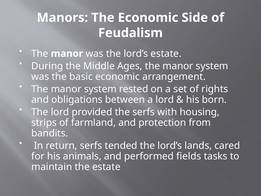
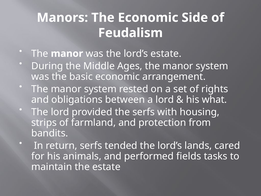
born: born -> what
